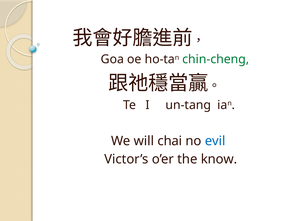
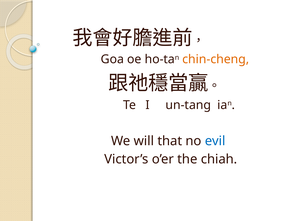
chin-cheng colour: green -> orange
chai: chai -> that
know: know -> chiah
